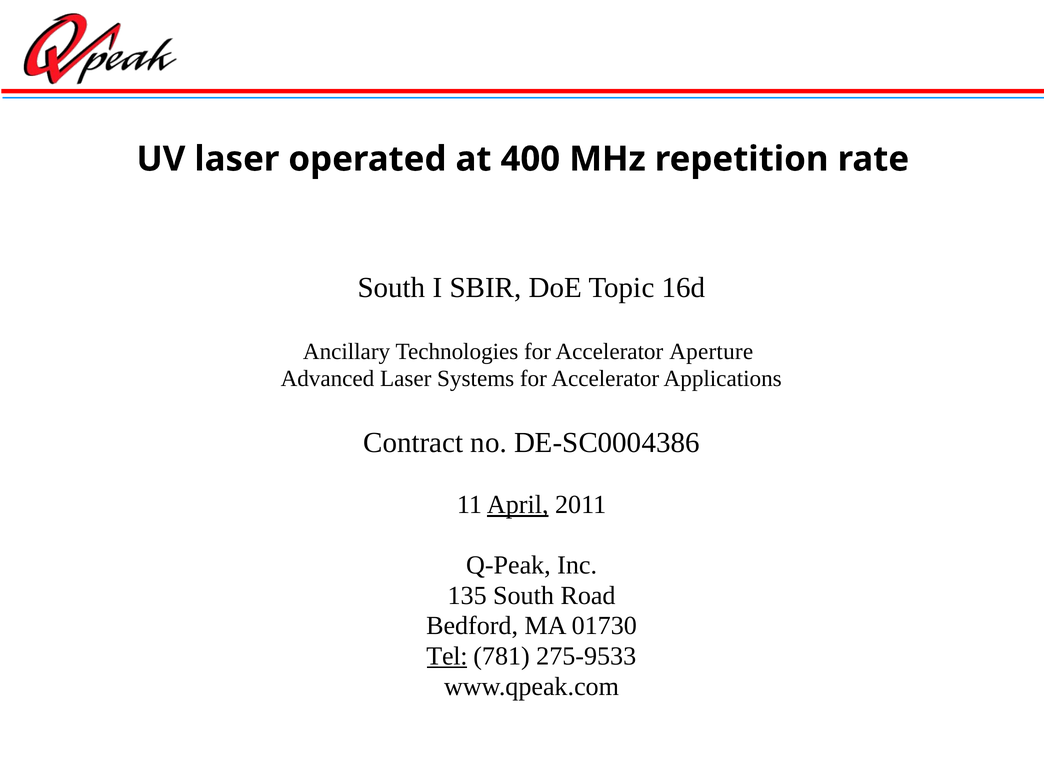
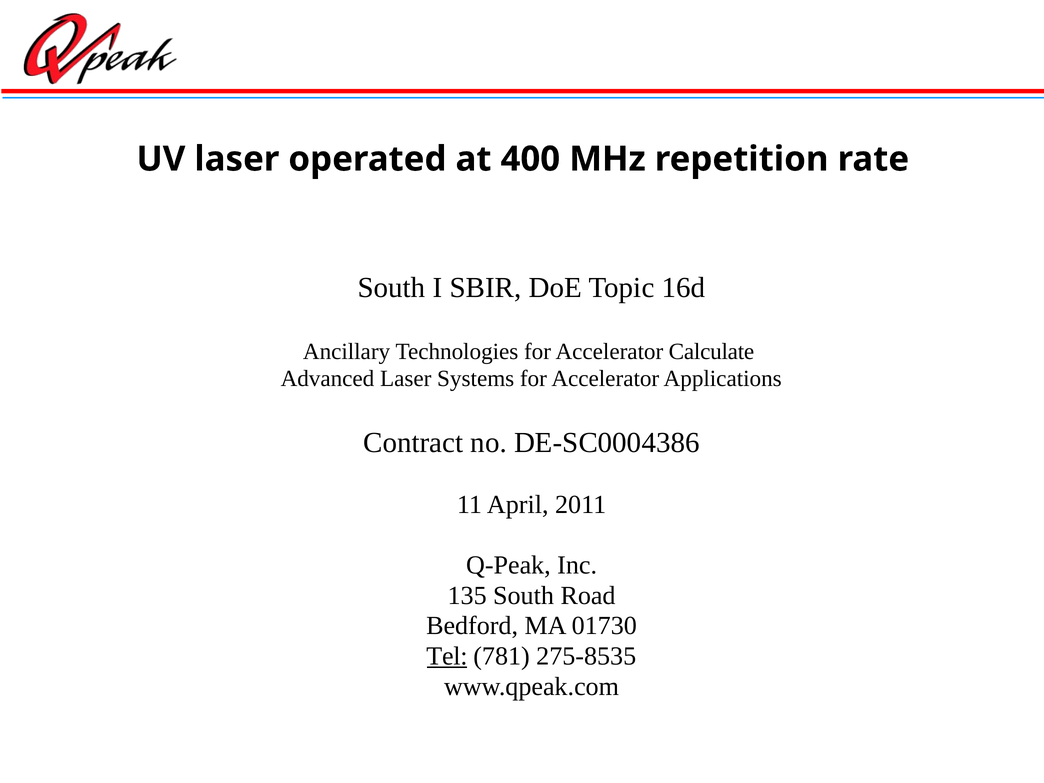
Aperture: Aperture -> Calculate
April underline: present -> none
275-9533: 275-9533 -> 275-8535
